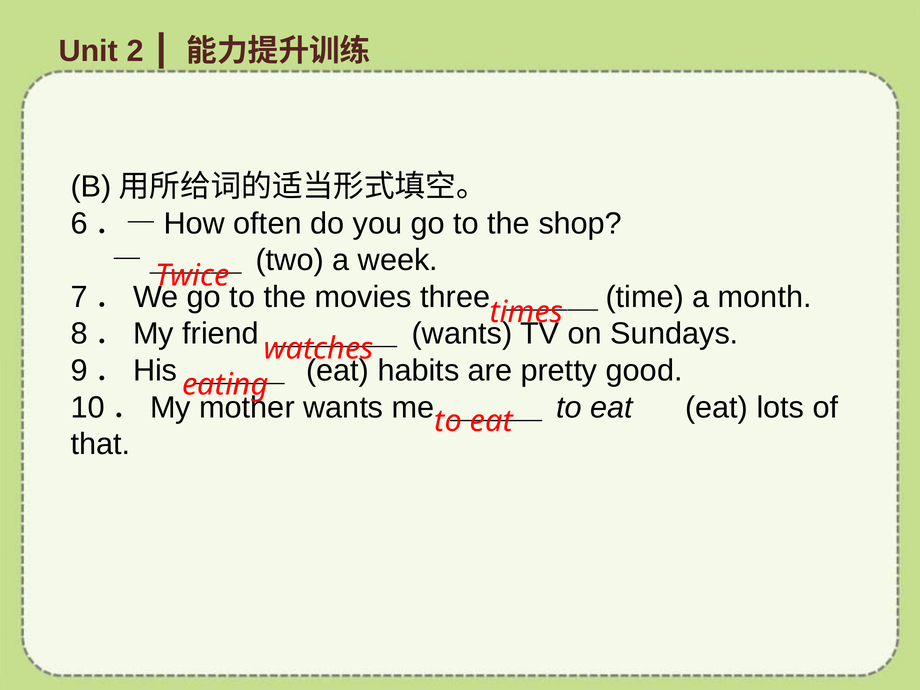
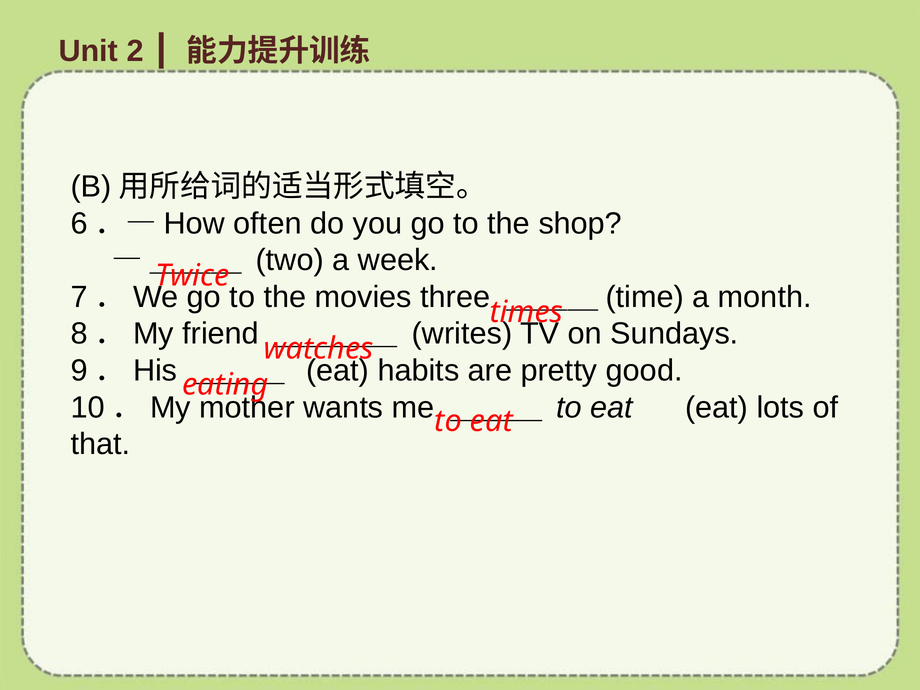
wants at (462, 334): wants -> writes
